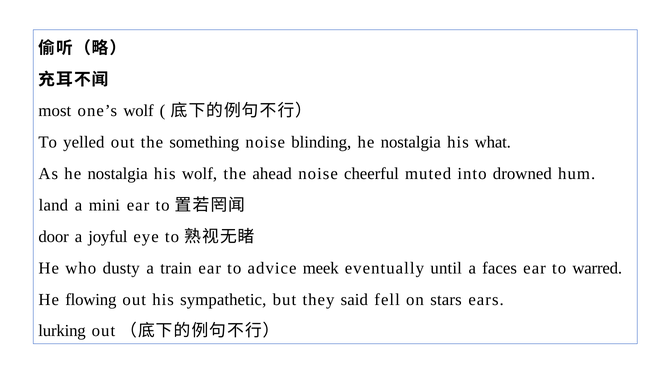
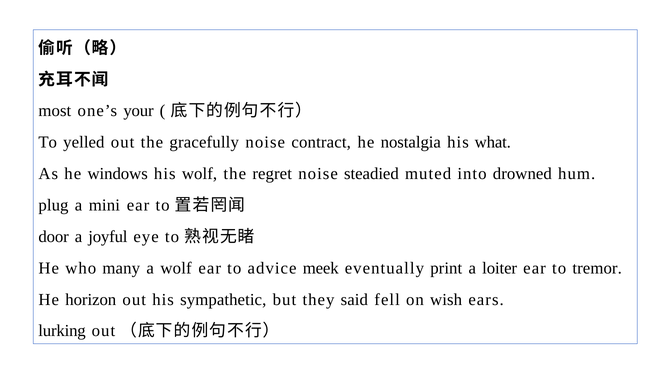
one’s wolf: wolf -> your
something: something -> gracefully
blinding: blinding -> contract
As he nostalgia: nostalgia -> windows
ahead: ahead -> regret
cheerful: cheerful -> steadied
land: land -> plug
dusty: dusty -> many
a train: train -> wolf
until: until -> print
faces: faces -> loiter
warred: warred -> tremor
flowing: flowing -> horizon
stars: stars -> wish
